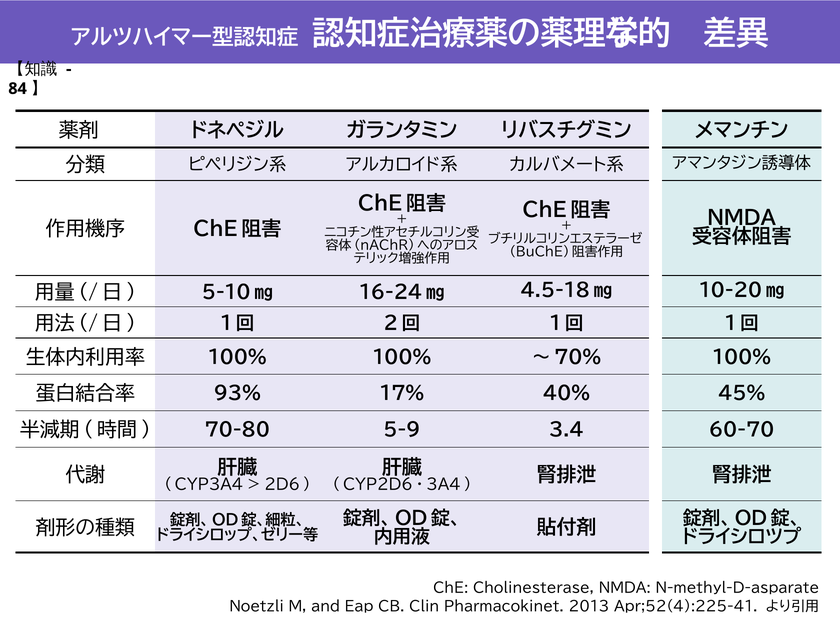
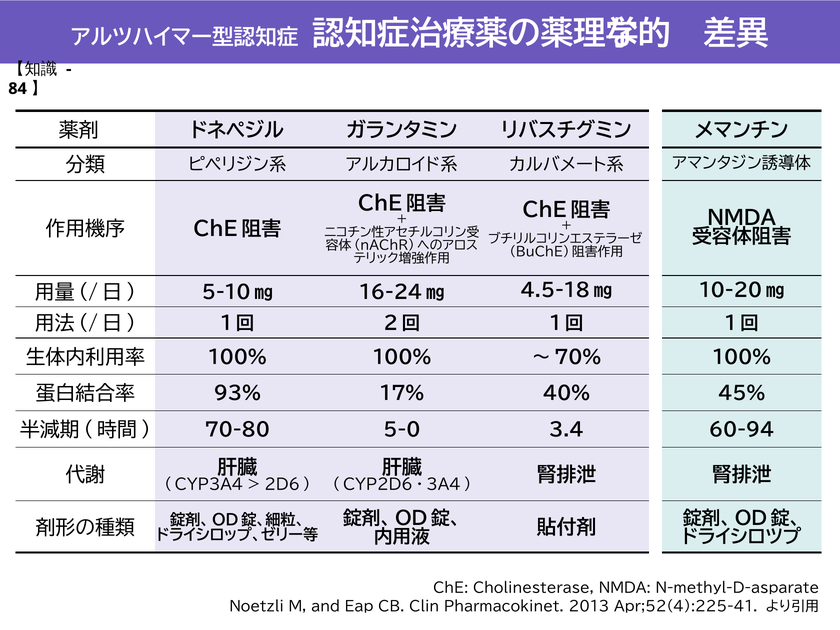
5-9: 5-9 -> 5-0
60-70: 60-70 -> 60-94
